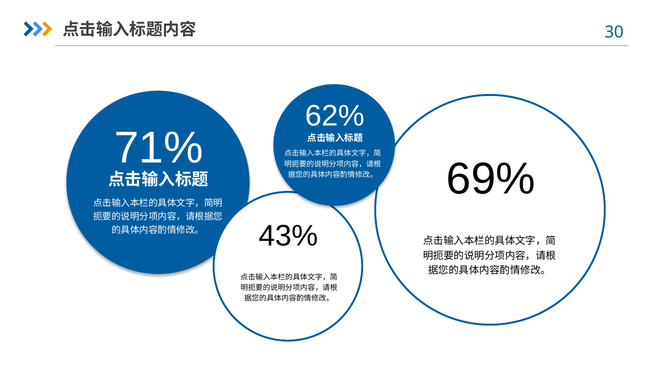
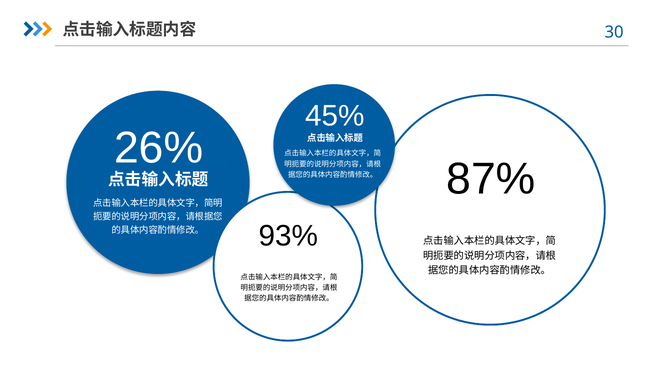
62%: 62% -> 45%
71%: 71% -> 26%
69%: 69% -> 87%
43%: 43% -> 93%
